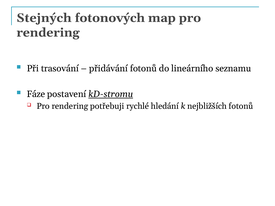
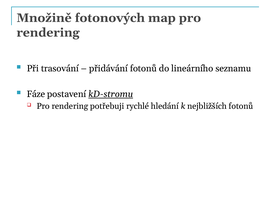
Stejných: Stejných -> Množině
